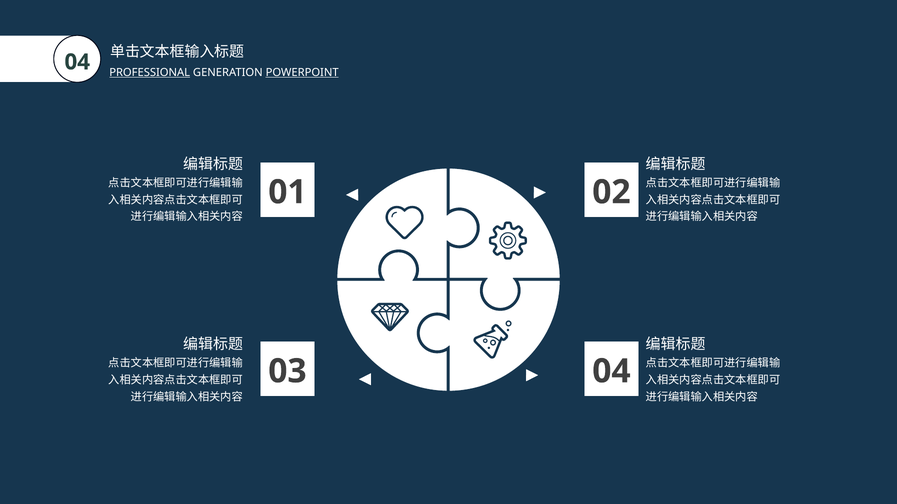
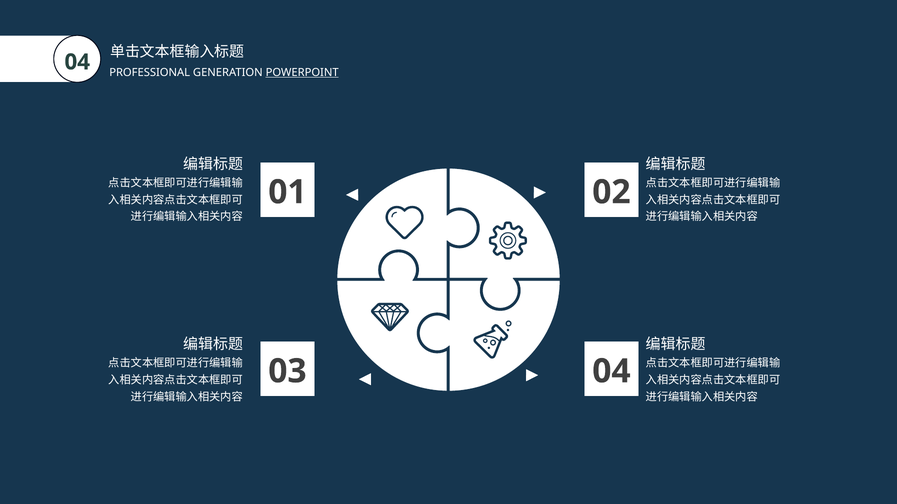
PROFESSIONAL underline: present -> none
